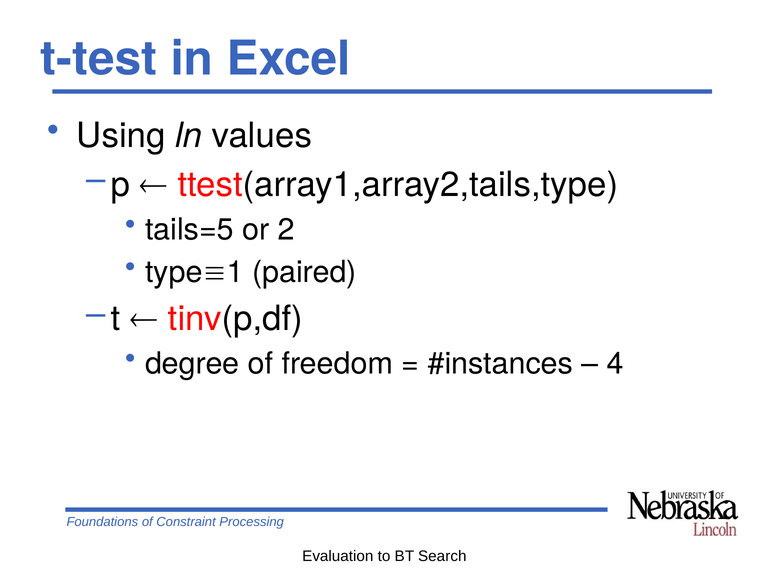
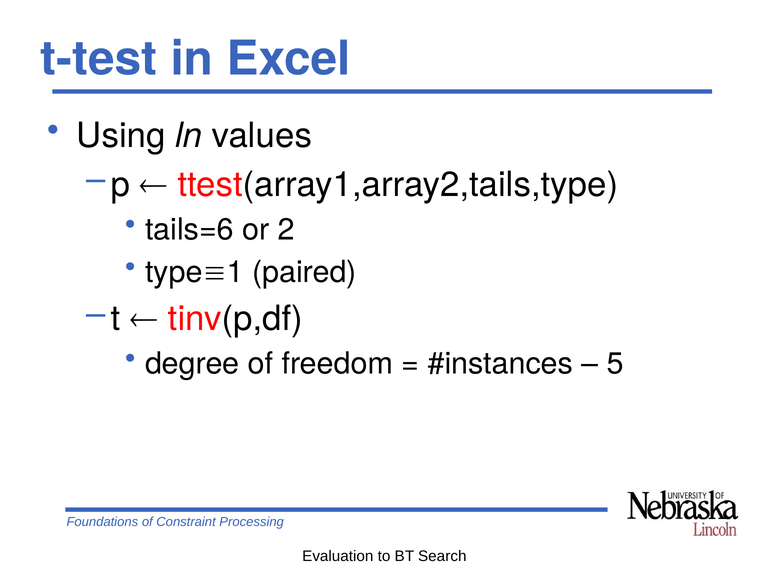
tails=5: tails=5 -> tails=6
4: 4 -> 5
